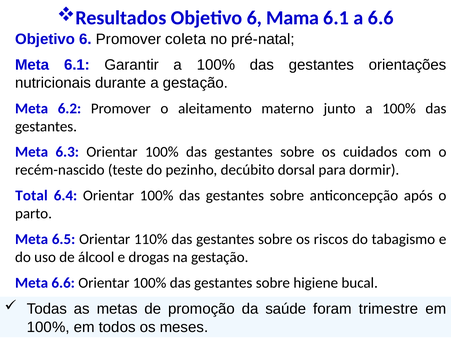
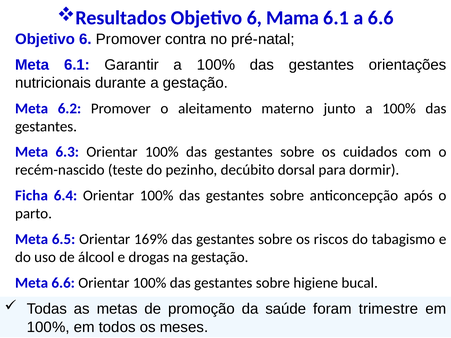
coleta: coleta -> contra
Total: Total -> Ficha
110%: 110% -> 169%
